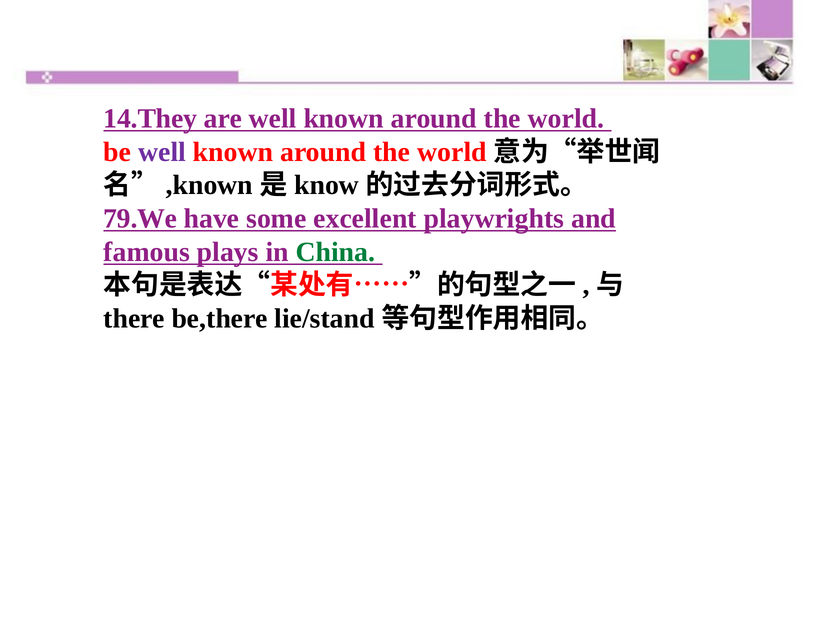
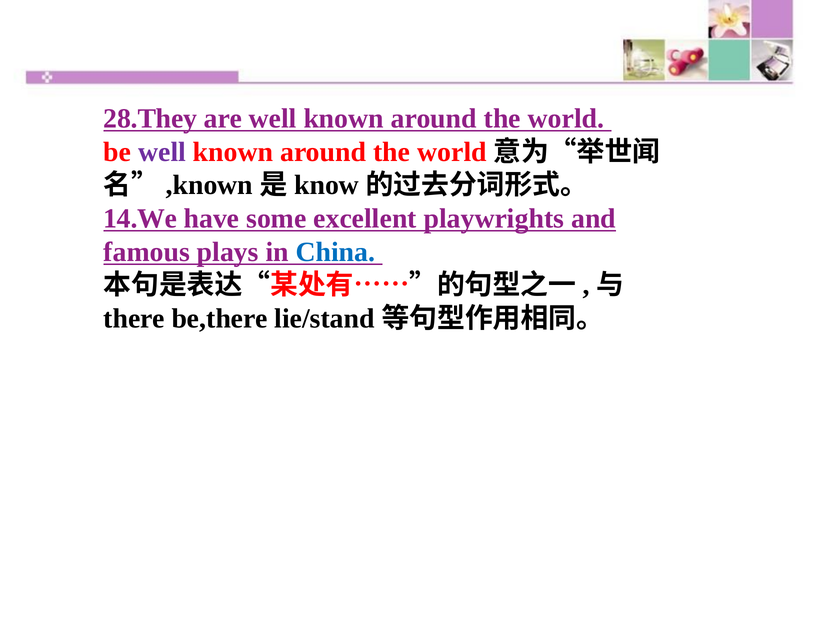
14.They: 14.They -> 28.They
79.We: 79.We -> 14.We
China colour: green -> blue
